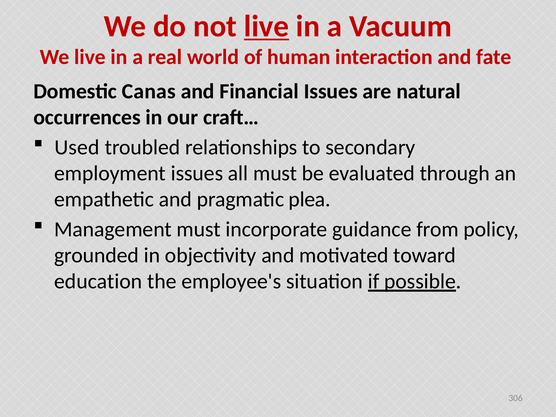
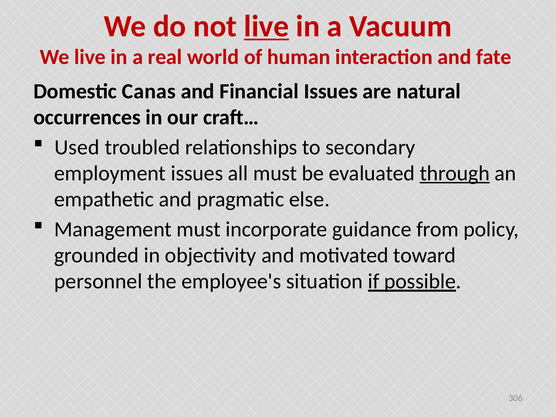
through underline: none -> present
plea: plea -> else
education: education -> personnel
